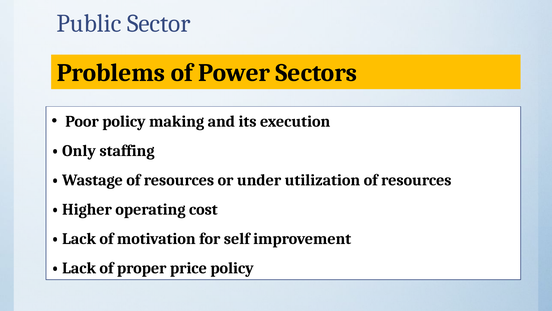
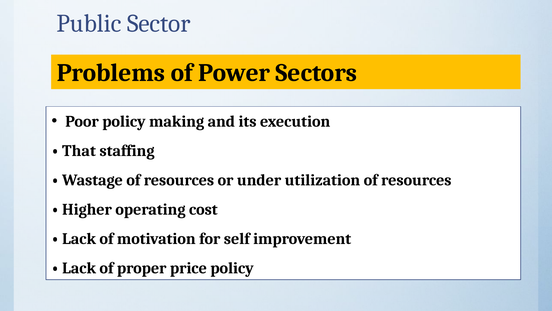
Only: Only -> That
